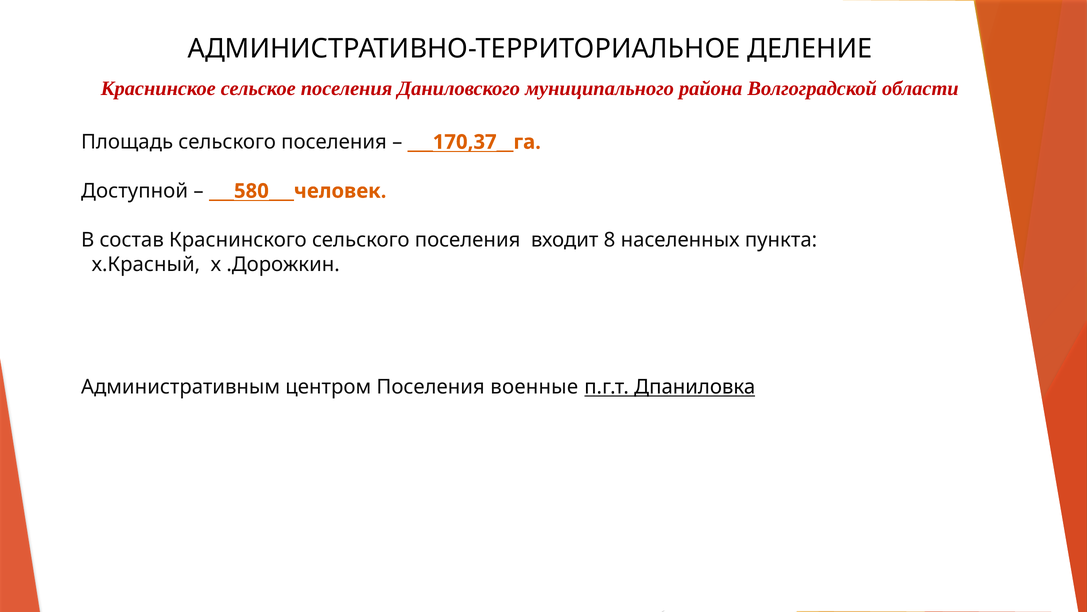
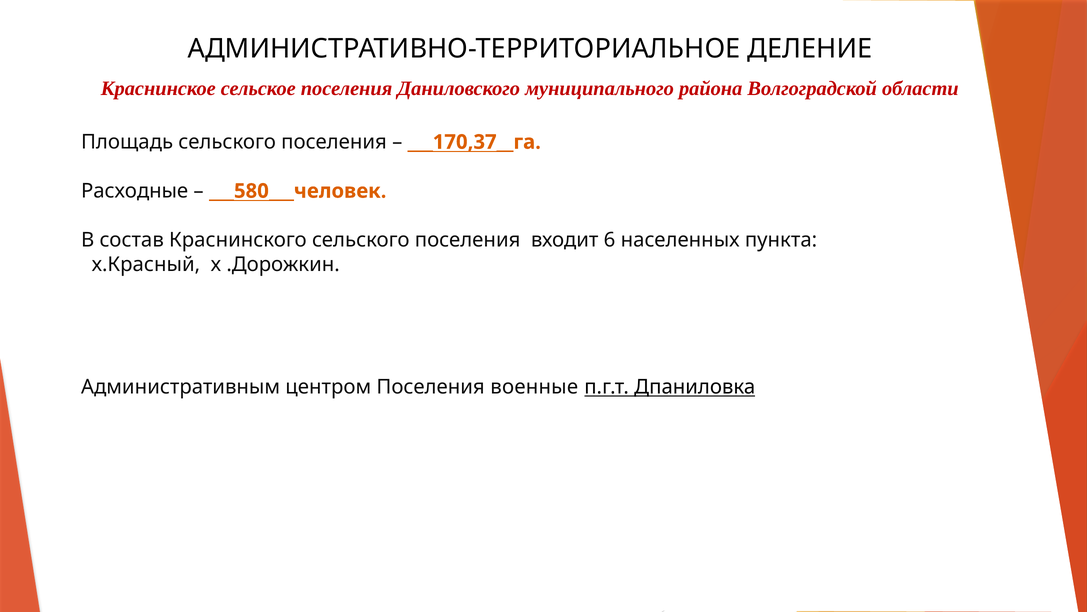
Доступной: Доступной -> Расходные
8: 8 -> 6
